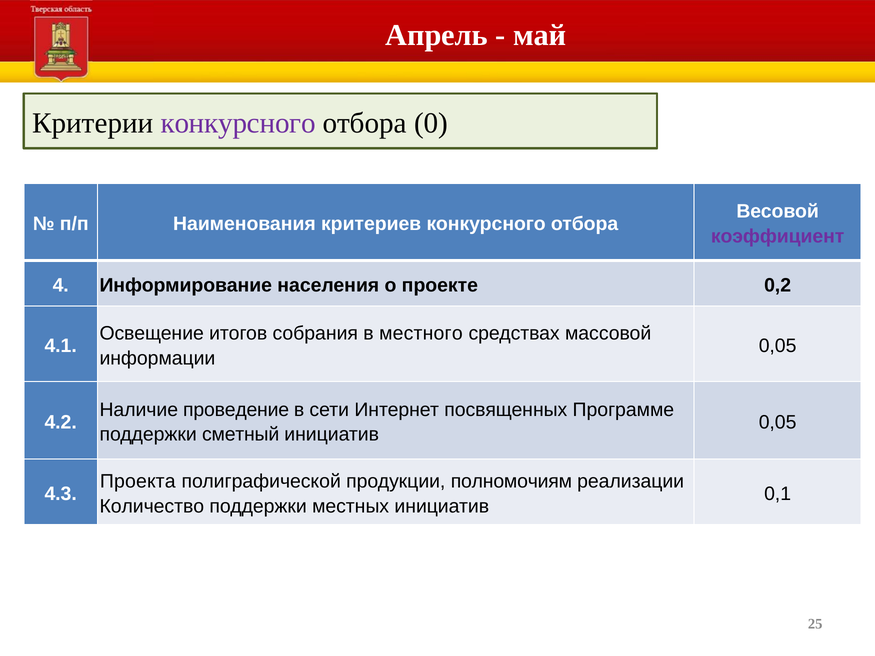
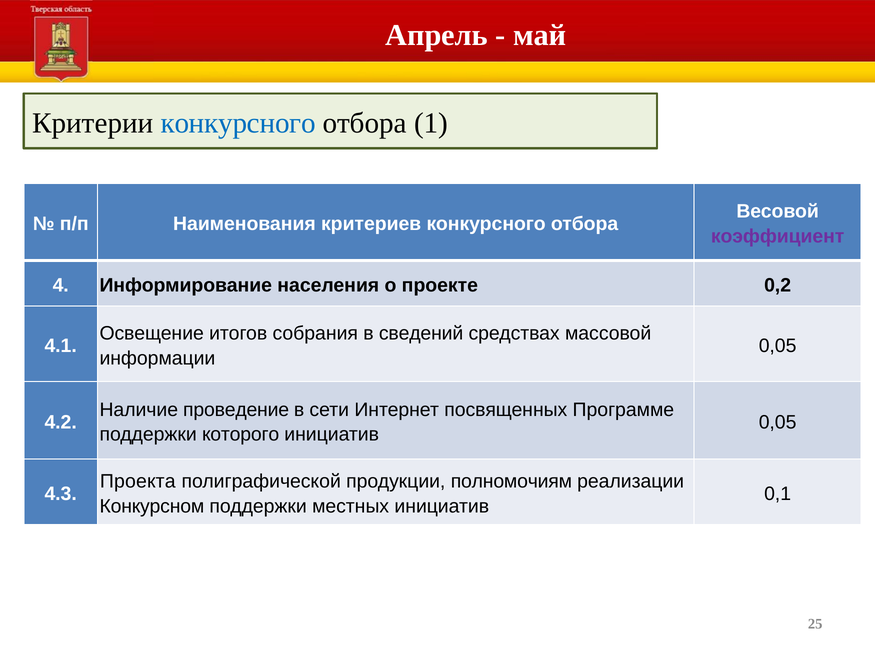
конкурсного at (238, 123) colour: purple -> blue
0: 0 -> 1
местного: местного -> сведений
сметный: сметный -> которого
Количество: Количество -> Конкурсном
